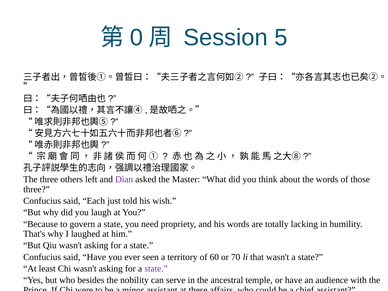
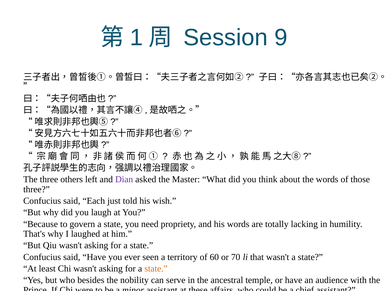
0: 0 -> 1
5: 5 -> 9
state at (156, 269) colour: purple -> orange
